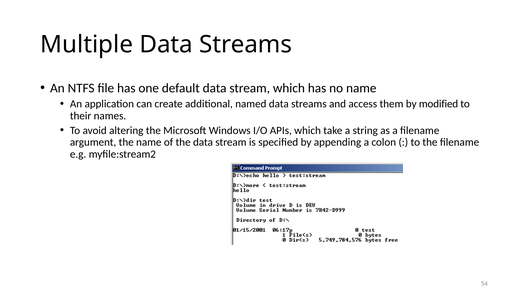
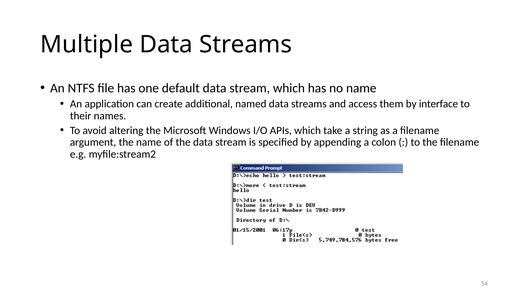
modified: modified -> interface
